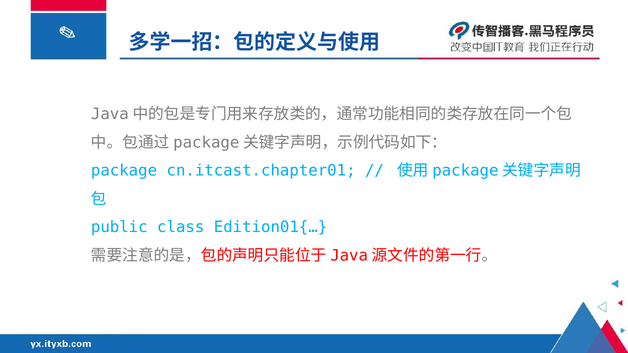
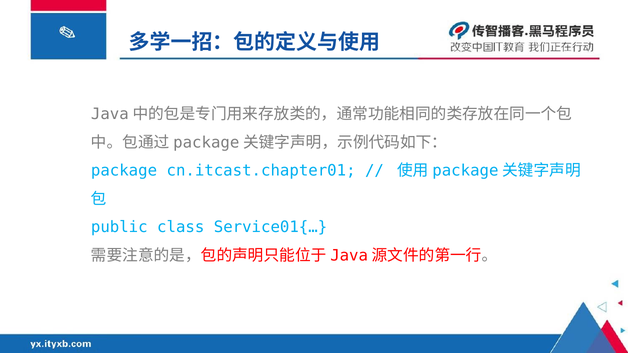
Edition01{…: Edition01{… -> Service01{…
